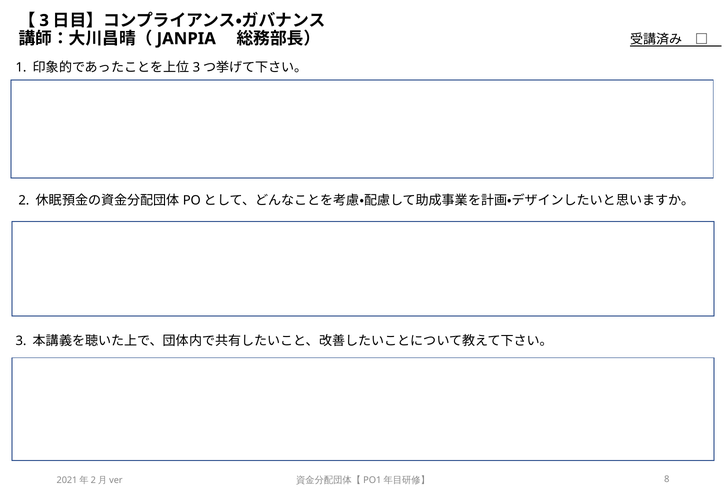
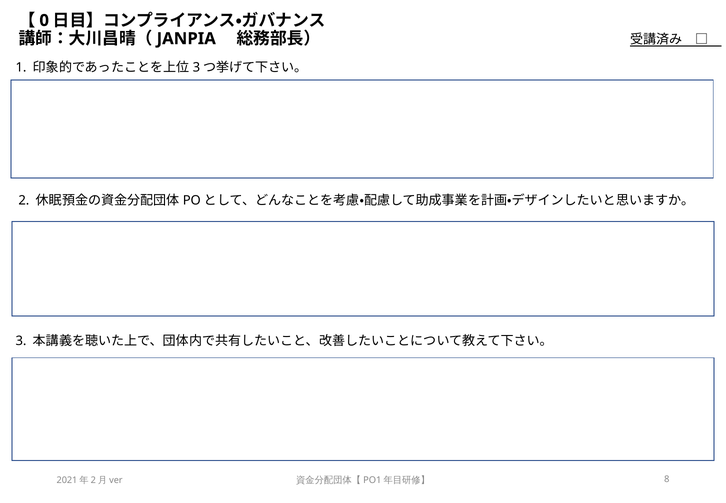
3 at (44, 20): 3 -> 0
